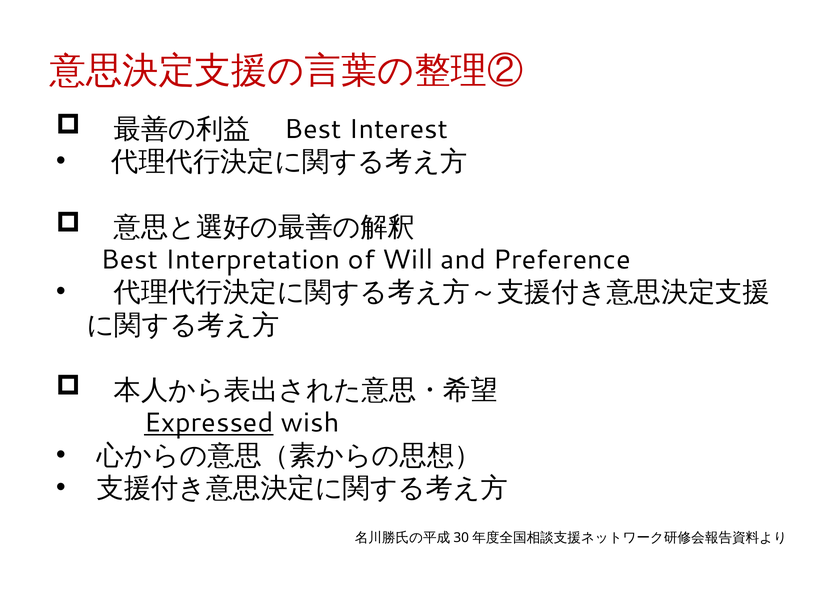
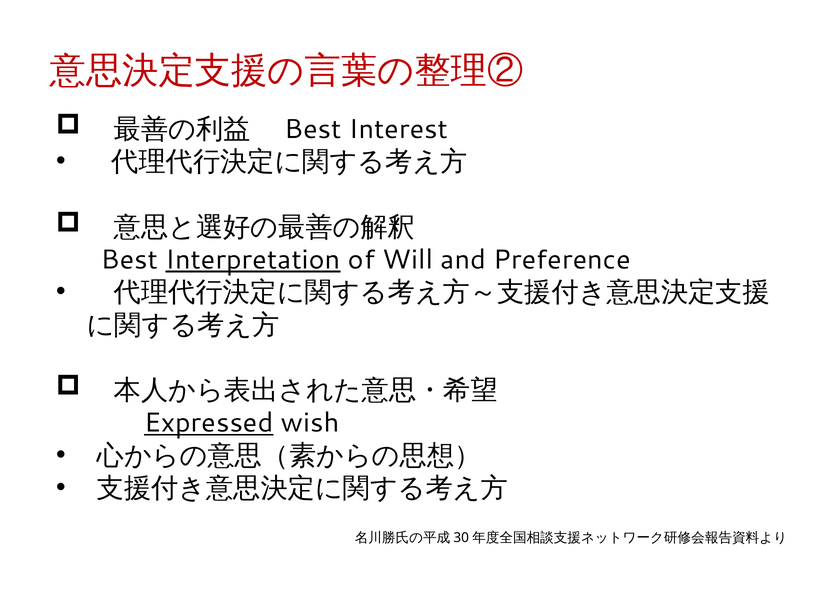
Interpretation underline: none -> present
